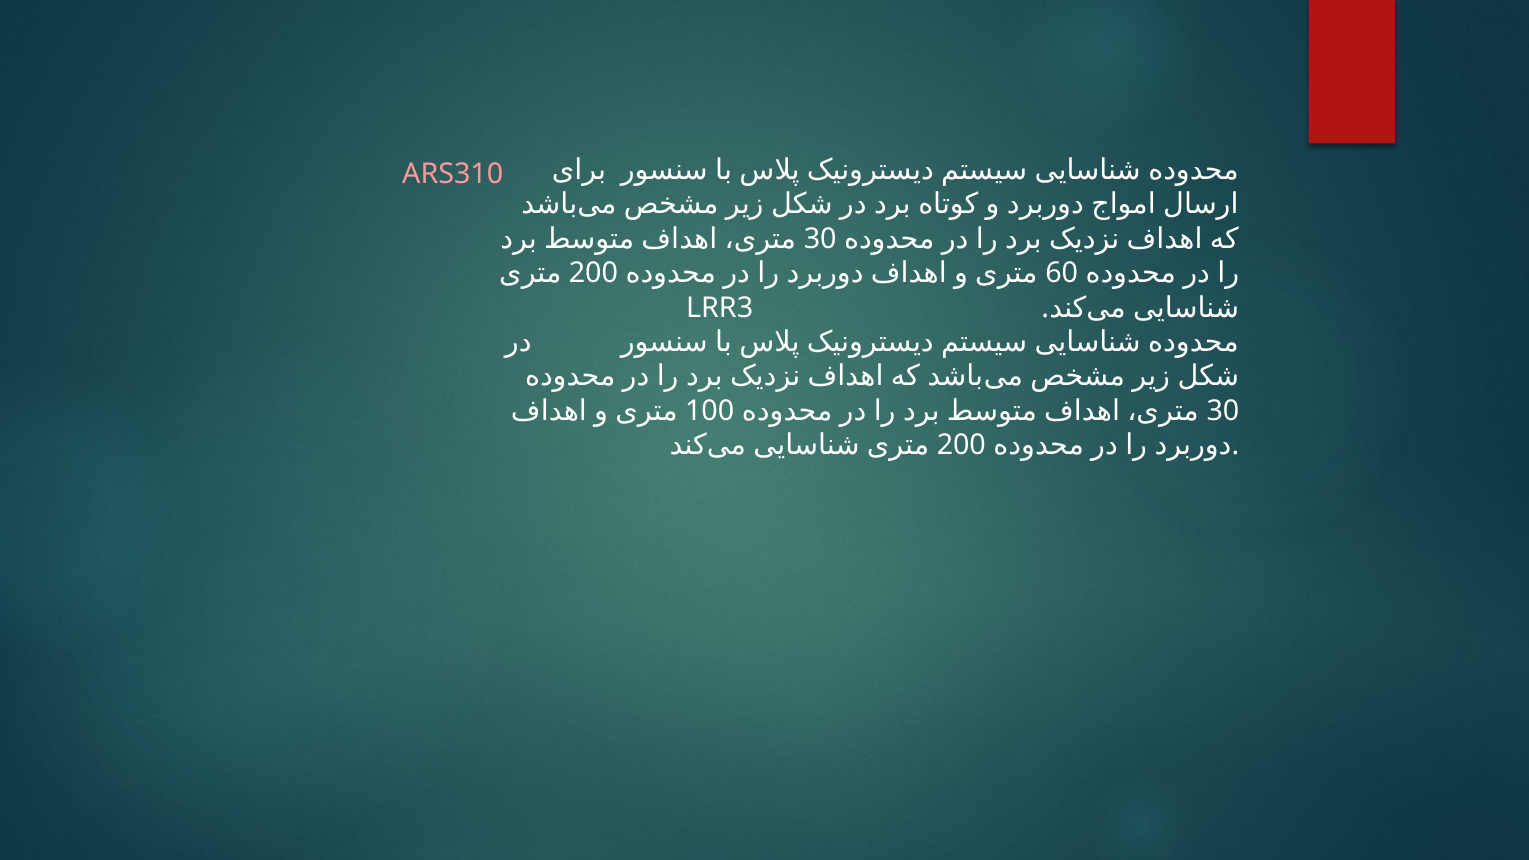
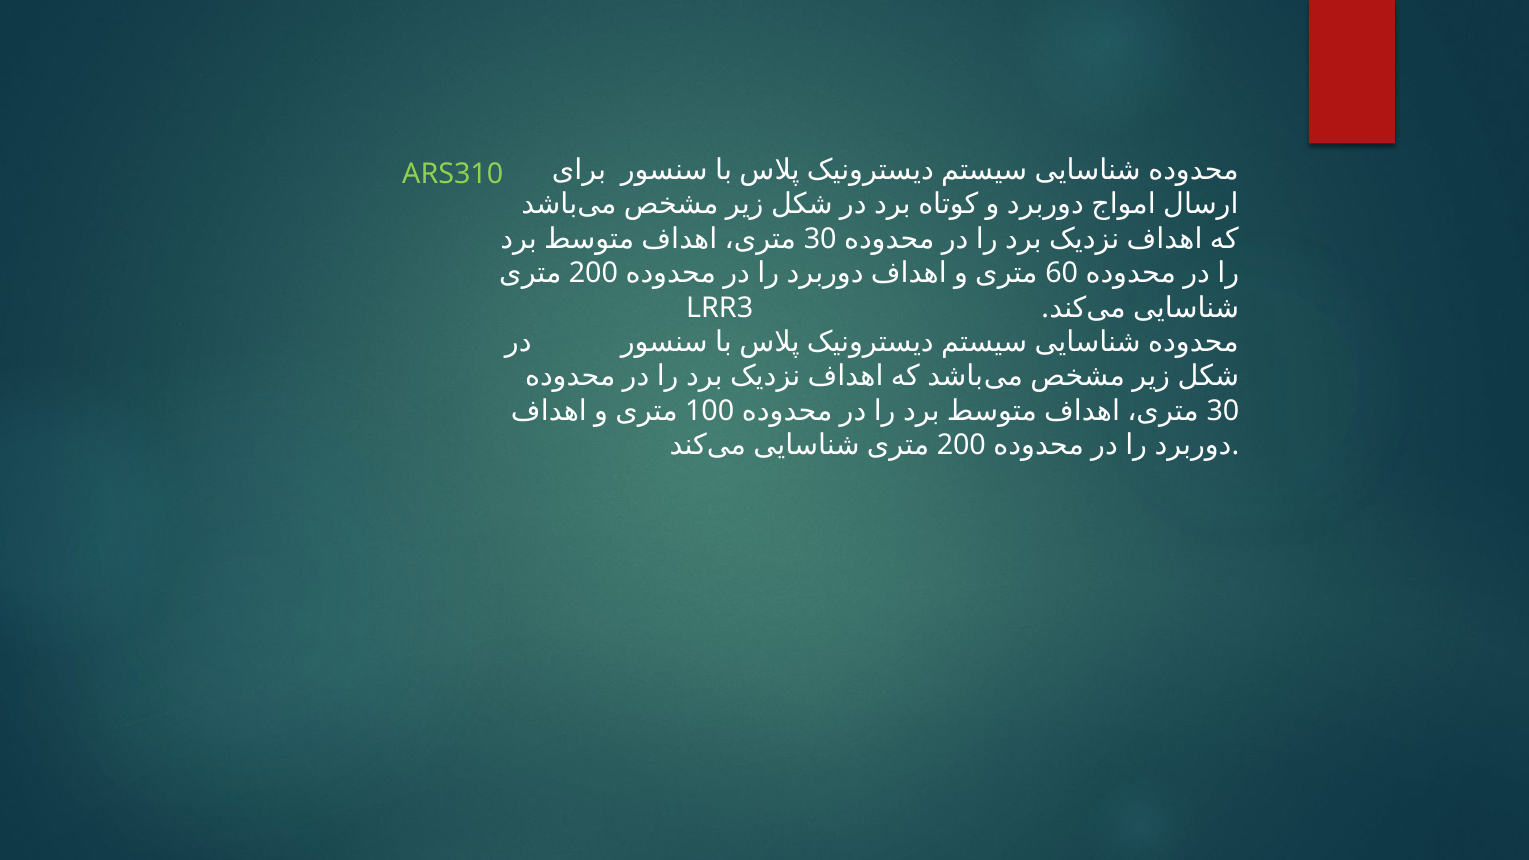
ARS310 colour: pink -> light green
